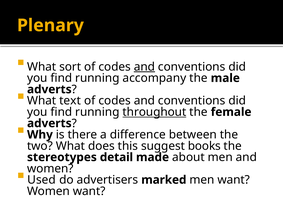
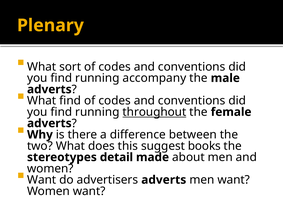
and at (144, 67) underline: present -> none
What text: text -> find
Used at (42, 180): Used -> Want
advertisers marked: marked -> adverts
